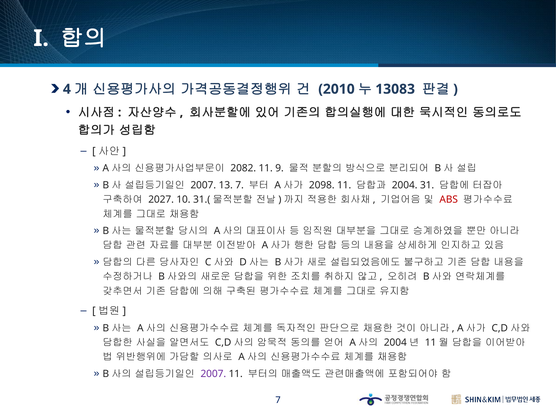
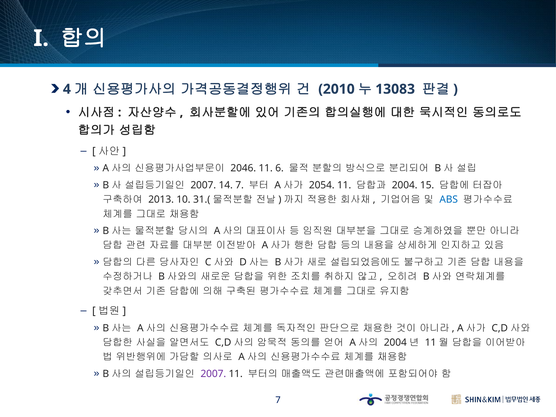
2082: 2082 -> 2046
9: 9 -> 6
13: 13 -> 14
2098: 2098 -> 2054
31: 31 -> 15
2027: 2027 -> 2013
ABS colour: red -> blue
